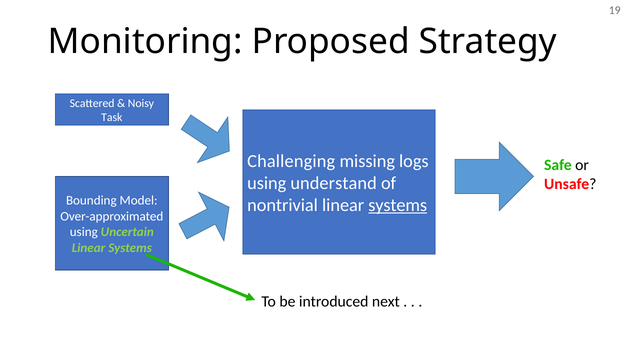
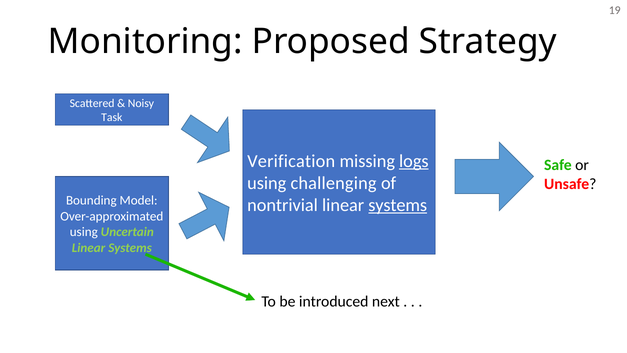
Challenging: Challenging -> Verification
logs underline: none -> present
understand: understand -> challenging
